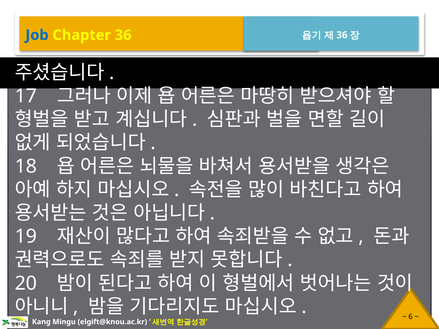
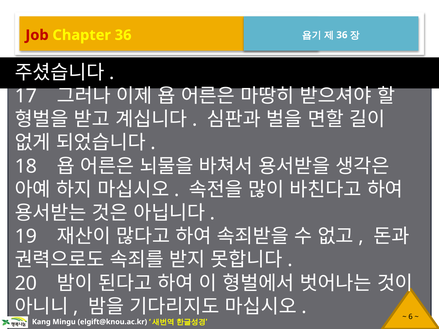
Job colour: blue -> red
